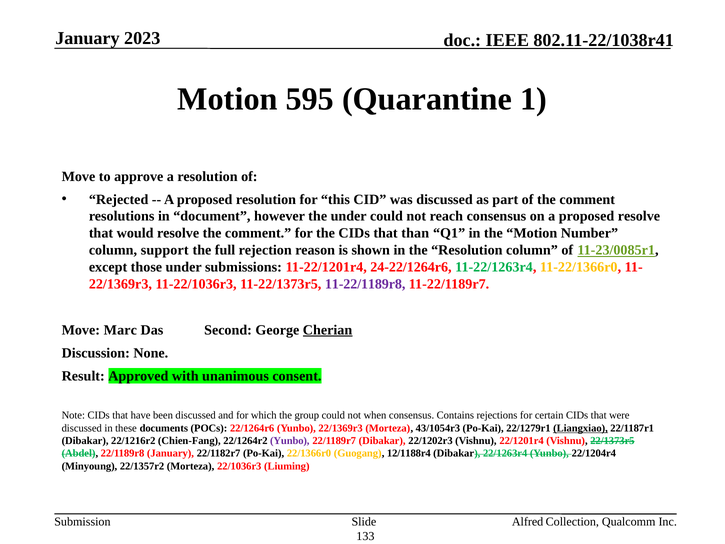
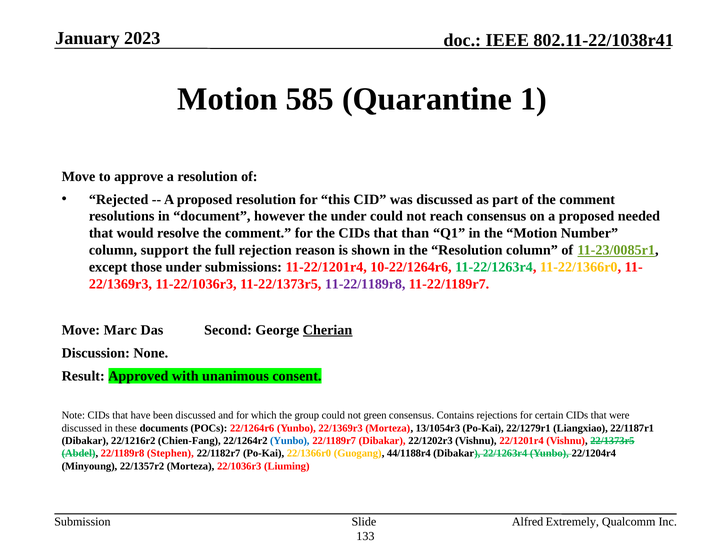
595: 595 -> 585
proposed resolve: resolve -> needed
24-22/1264r6: 24-22/1264r6 -> 10-22/1264r6
when: when -> green
43/1054r3: 43/1054r3 -> 13/1054r3
Liangxiao underline: present -> none
Yunbo at (290, 441) colour: purple -> blue
22/1189r8 January: January -> Stephen
12/1188r4: 12/1188r4 -> 44/1188r4
Collection: Collection -> Extremely
